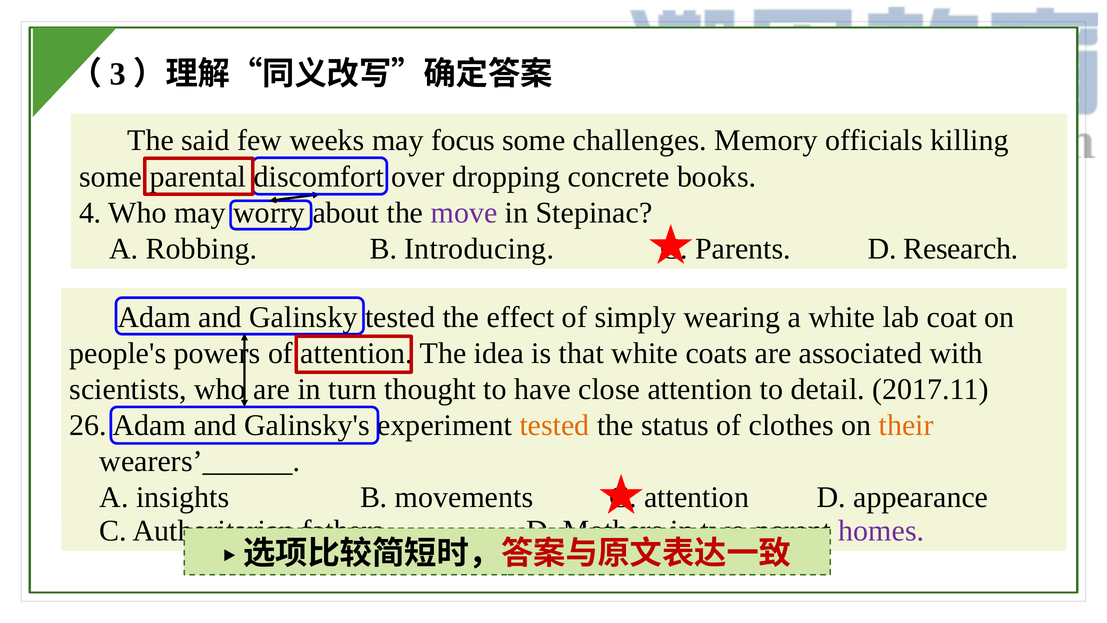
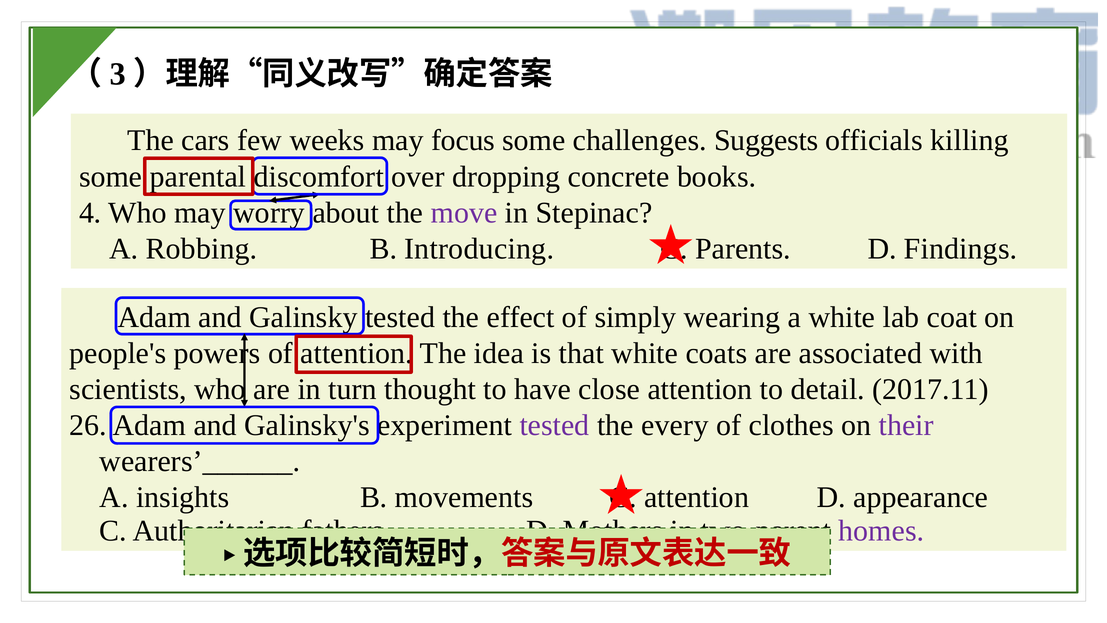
said: said -> cars
Memory: Memory -> Suggests
D Research: Research -> Findings
tested at (555, 425) colour: orange -> purple
status: status -> every
their colour: orange -> purple
